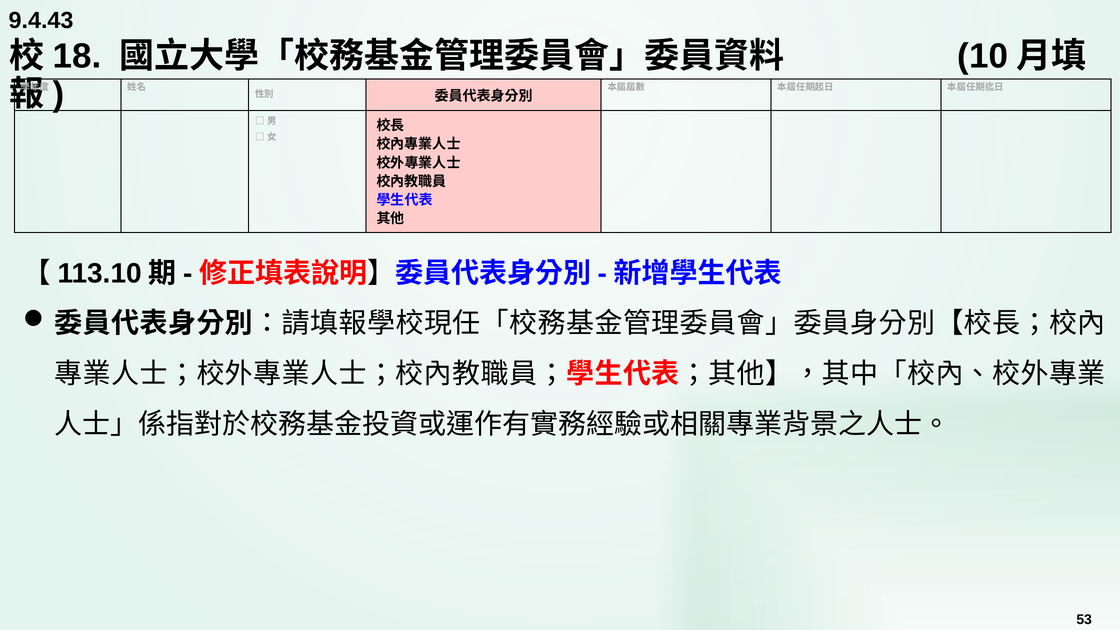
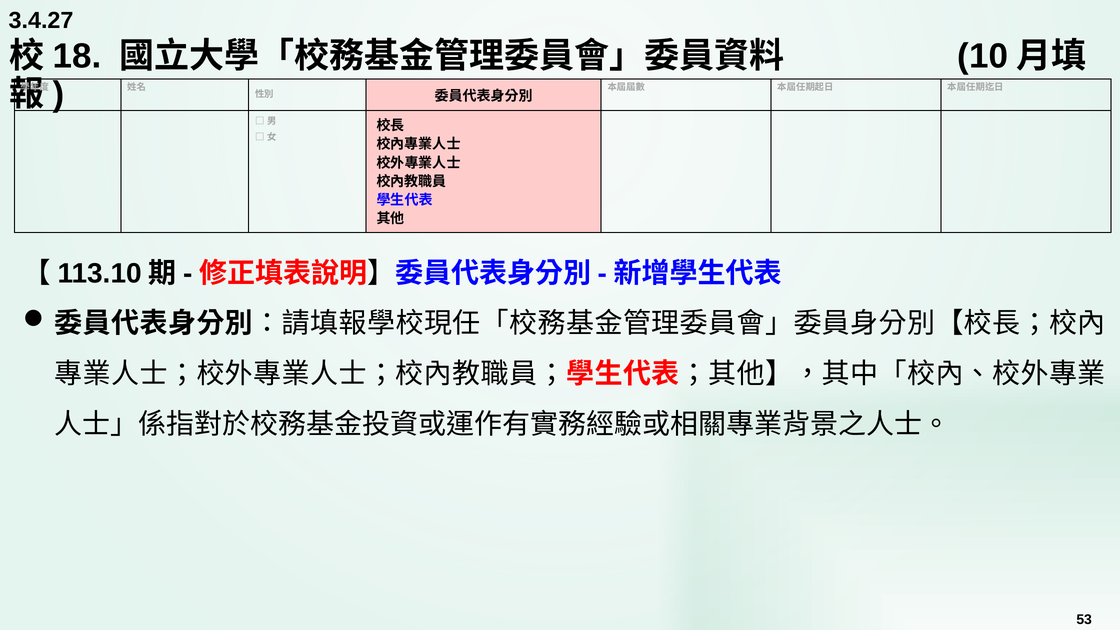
9.4.43: 9.4.43 -> 3.4.27
